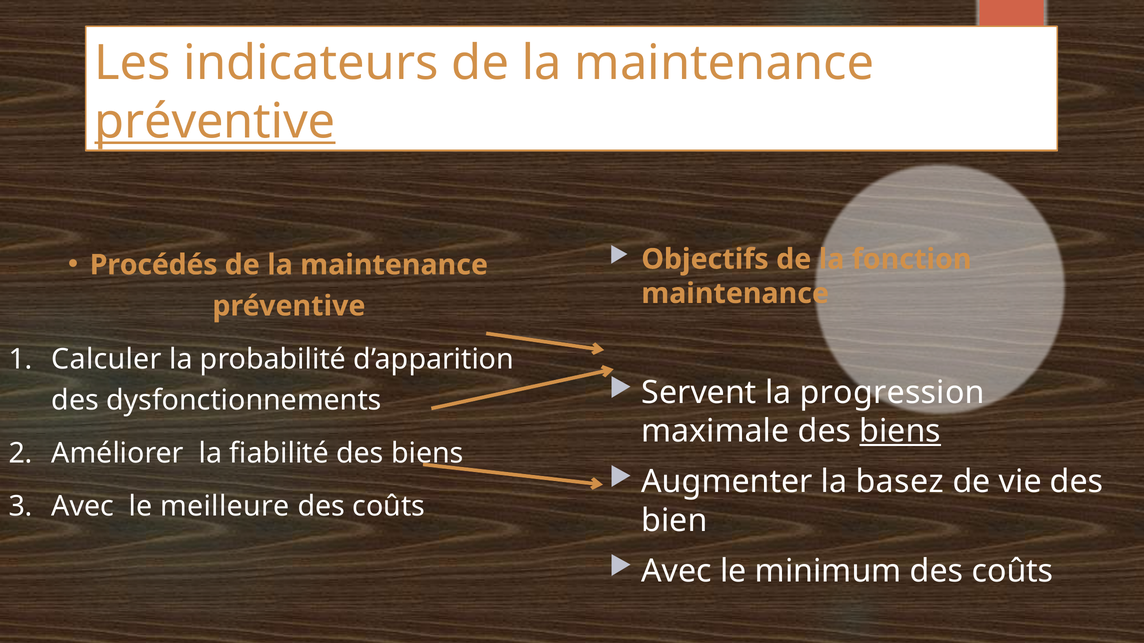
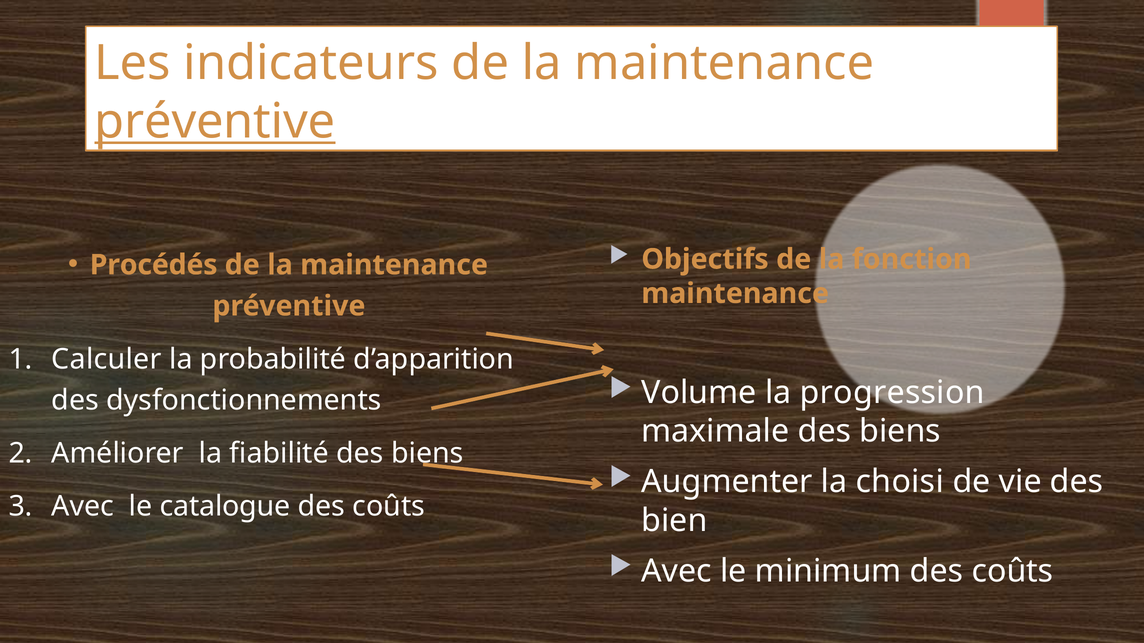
Servent: Servent -> Volume
biens at (900, 432) underline: present -> none
basez: basez -> choisi
meilleure: meilleure -> catalogue
